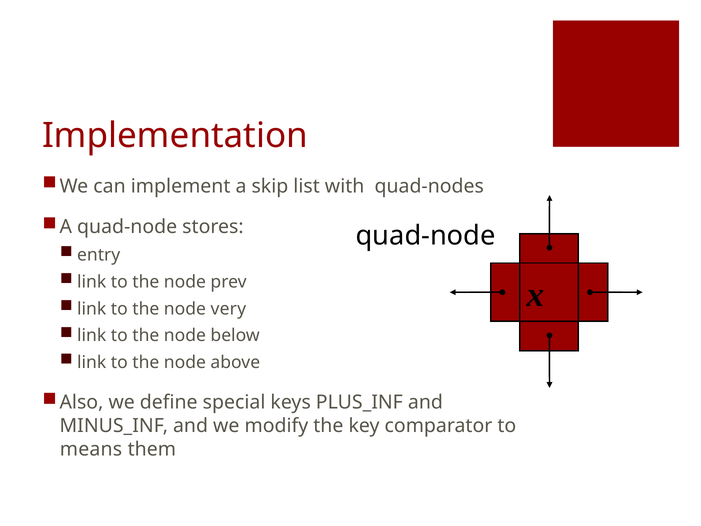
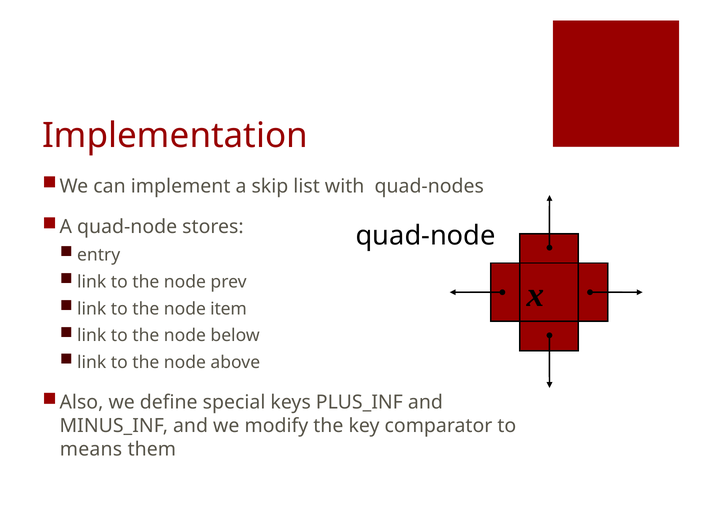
very: very -> item
